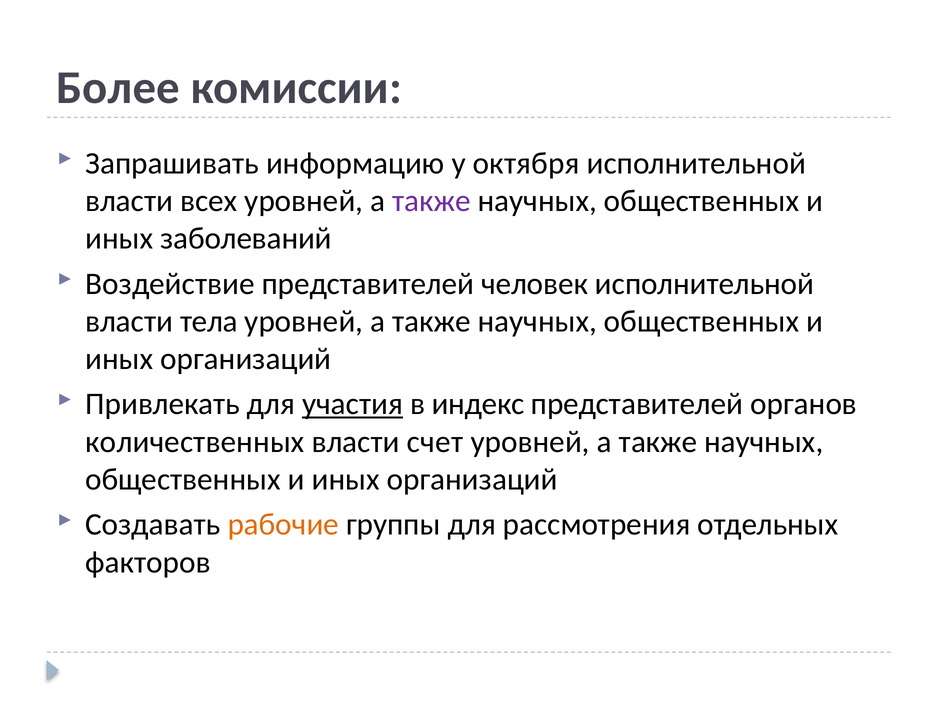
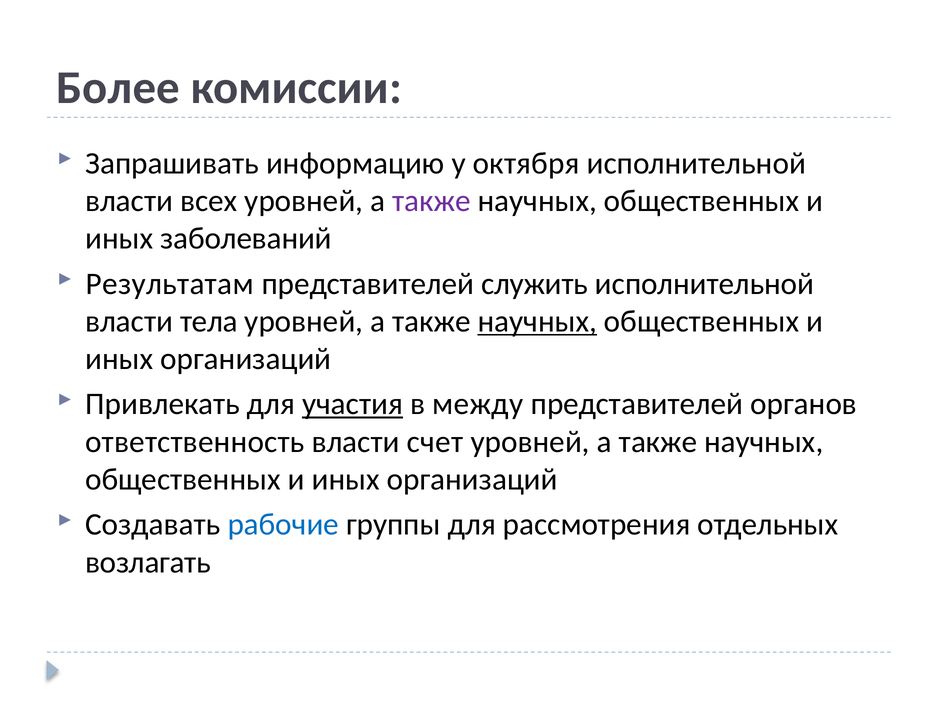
Воздействие: Воздействие -> Результатам
человек: человек -> служить
научных at (537, 321) underline: none -> present
индекс: индекс -> между
количественных: количественных -> ответственность
рабочие colour: orange -> blue
факторов: факторов -> возлагать
